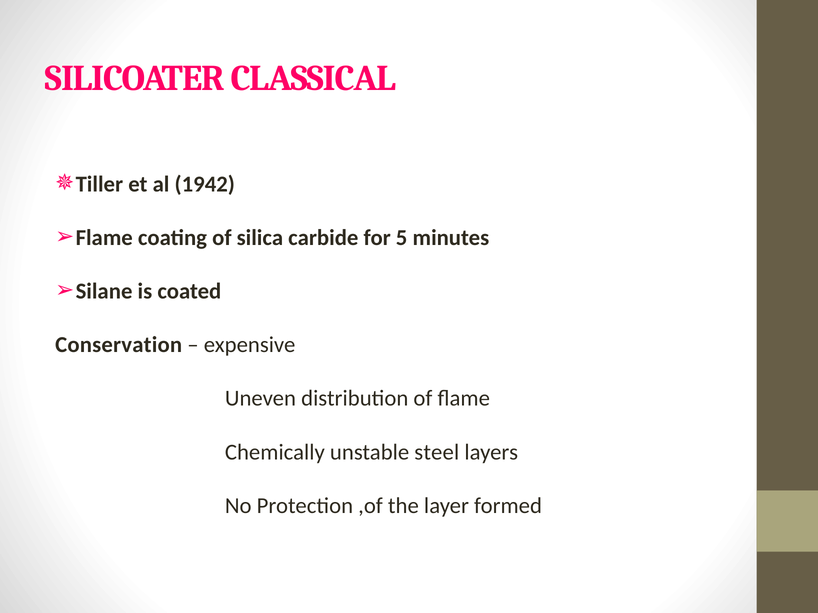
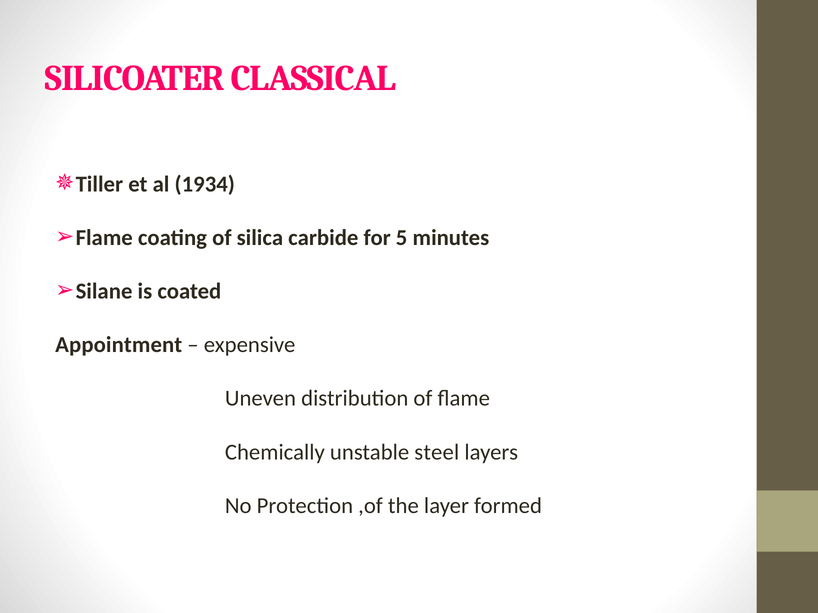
1942: 1942 -> 1934
Conservation: Conservation -> Appointment
